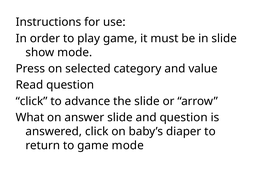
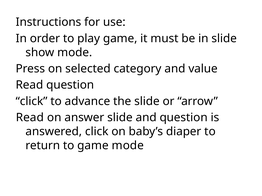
What at (30, 118): What -> Read
